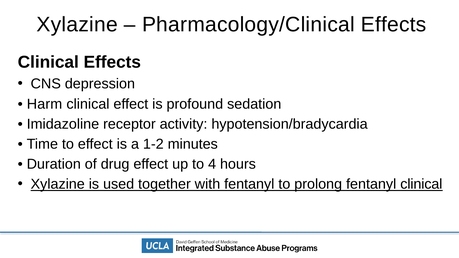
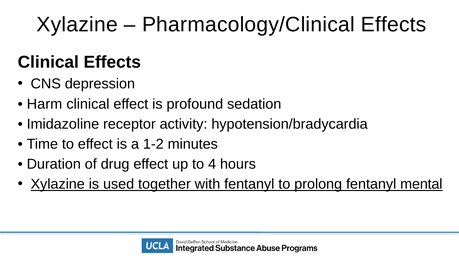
fentanyl clinical: clinical -> mental
